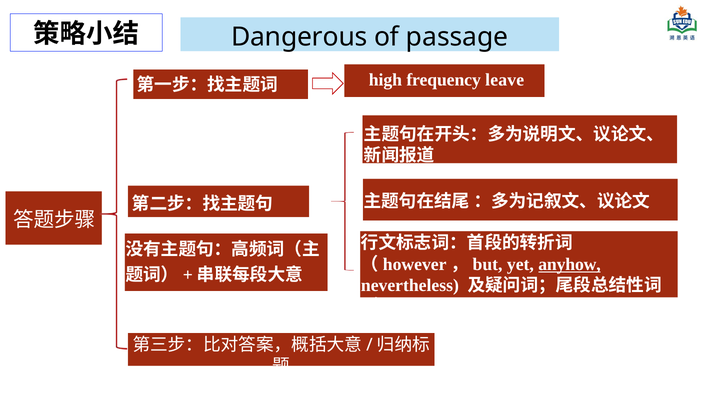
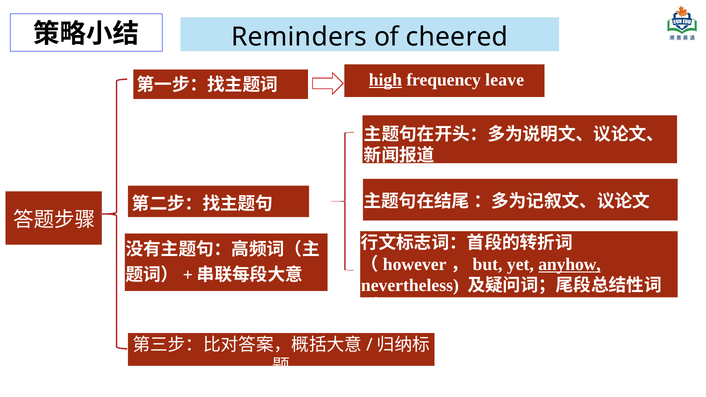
Dangerous: Dangerous -> Reminders
passage: passage -> cheered
high underline: none -> present
